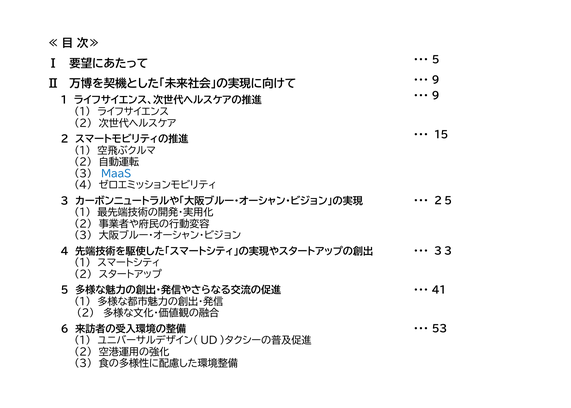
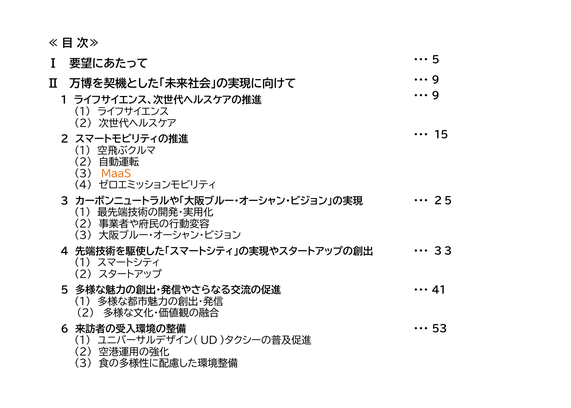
MaaS colour: blue -> orange
